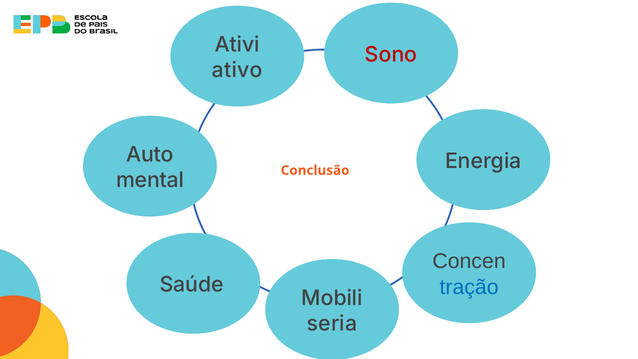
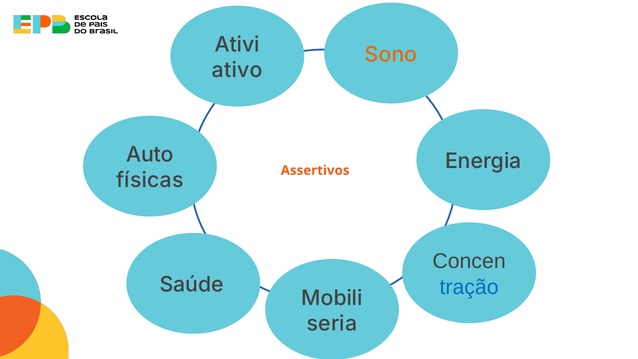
Sono colour: red -> orange
Conclusão: Conclusão -> Assertivos
mental: mental -> físicas
